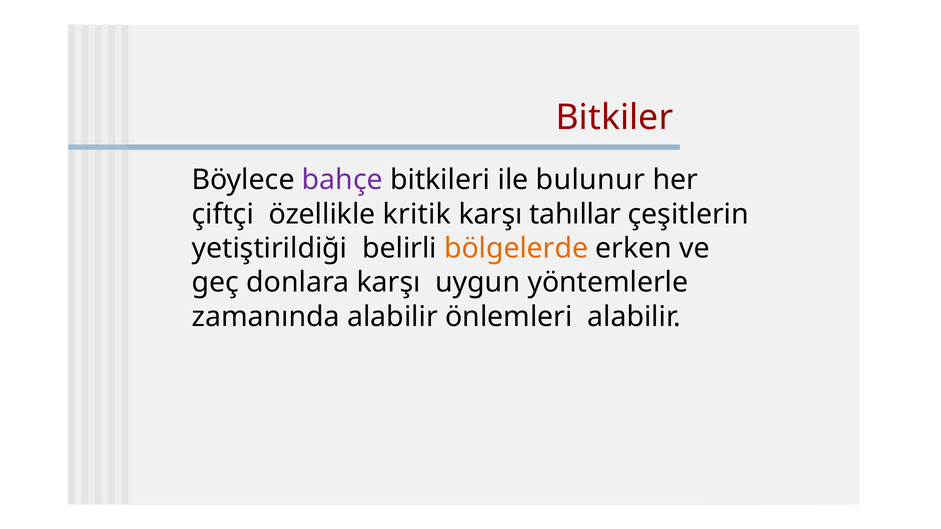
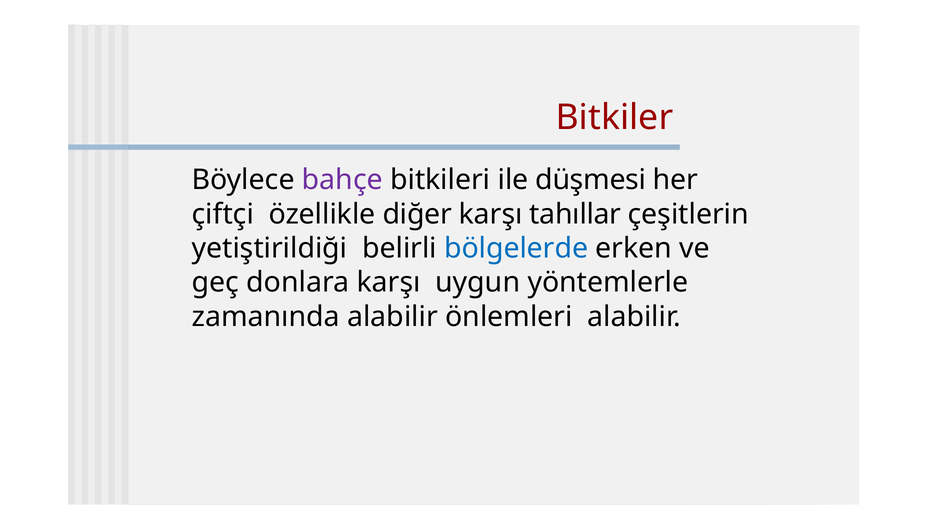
bulunur: bulunur -> düşmesi
kritik: kritik -> diğer
bölgelerde colour: orange -> blue
